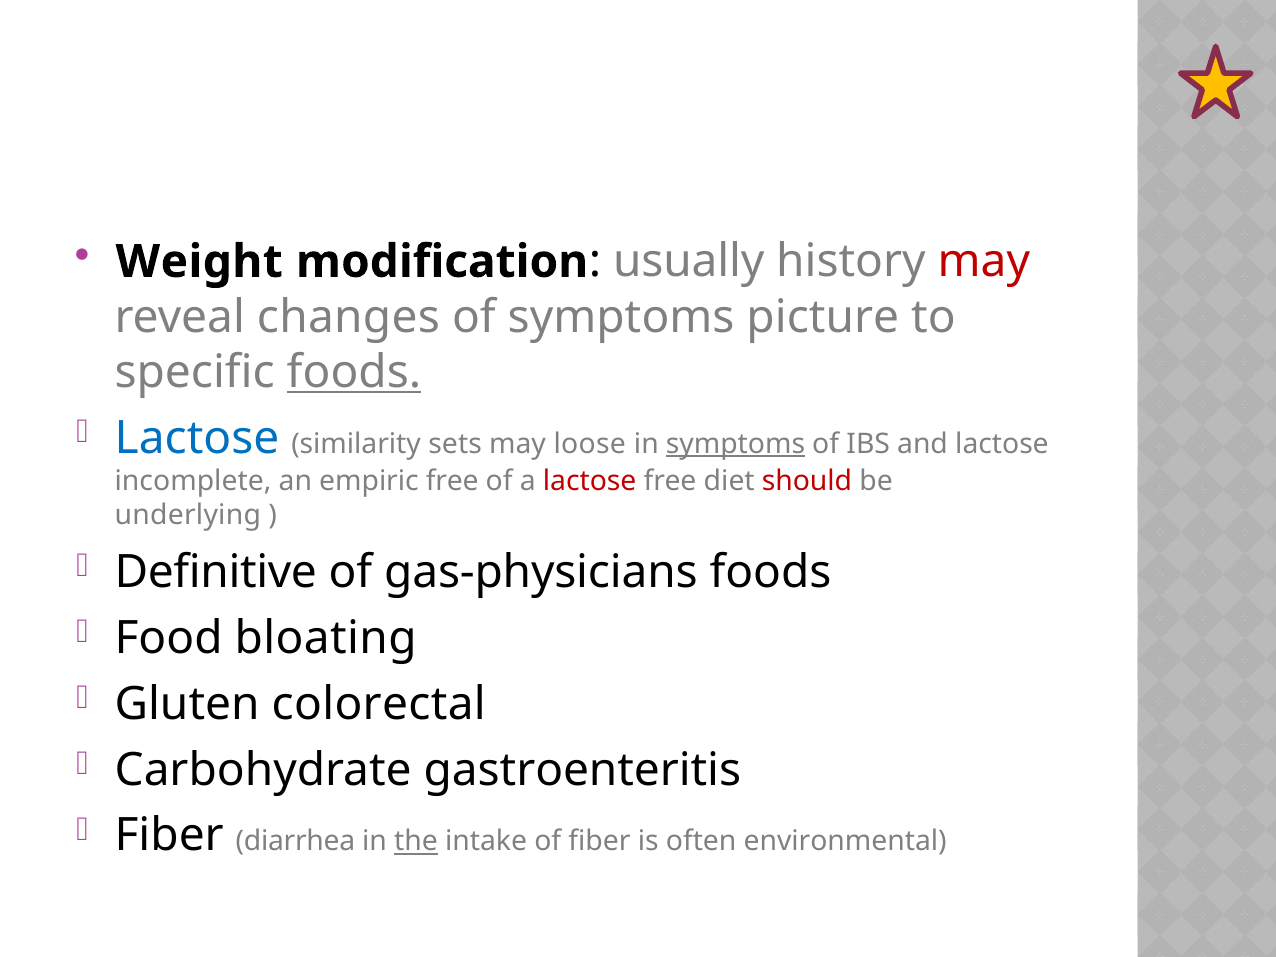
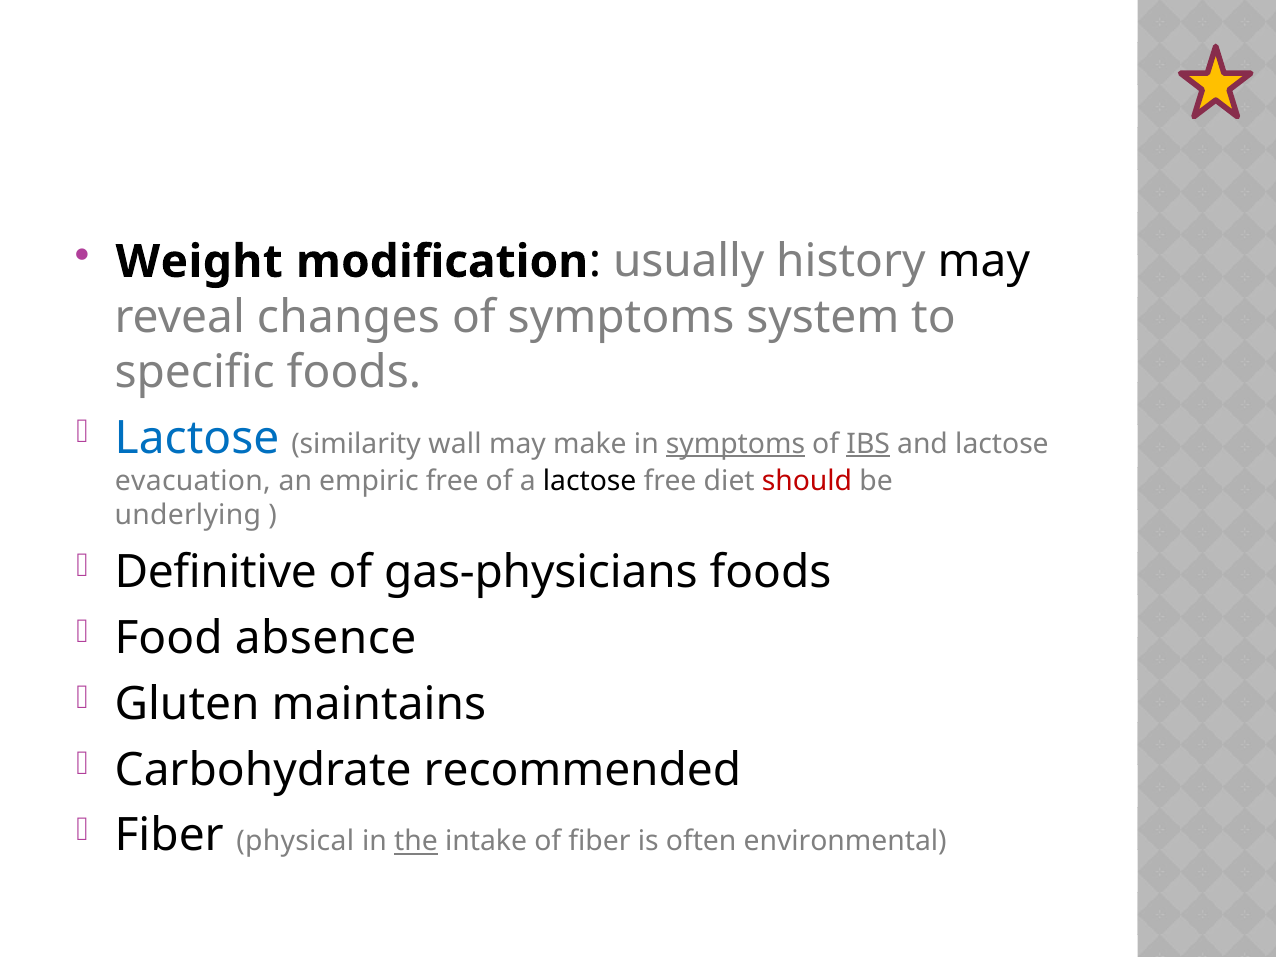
may at (984, 262) colour: red -> black
picture: picture -> system
foods at (354, 372) underline: present -> none
sets: sets -> wall
loose: loose -> make
IBS underline: none -> present
incomplete: incomplete -> evacuation
lactose at (590, 482) colour: red -> black
bloating: bloating -> absence
colorectal: colorectal -> maintains
gastroenteritis: gastroenteritis -> recommended
diarrhea: diarrhea -> physical
